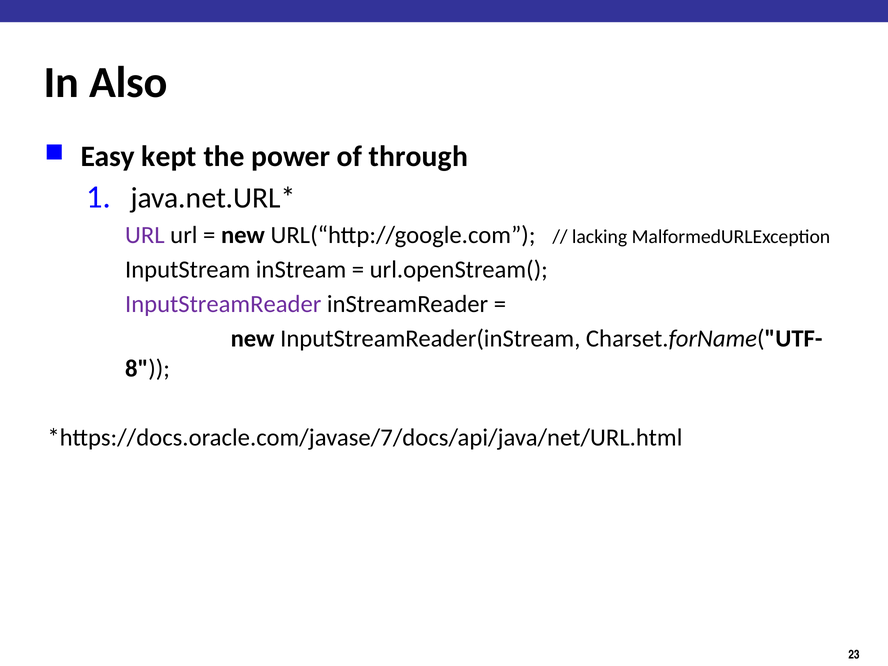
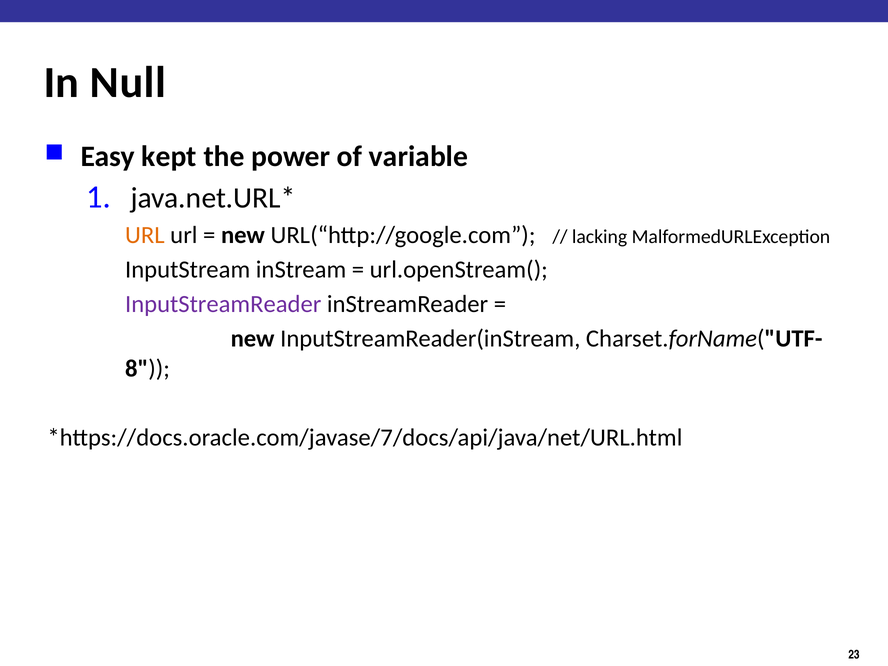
Also: Also -> Null
through: through -> variable
URL at (145, 235) colour: purple -> orange
